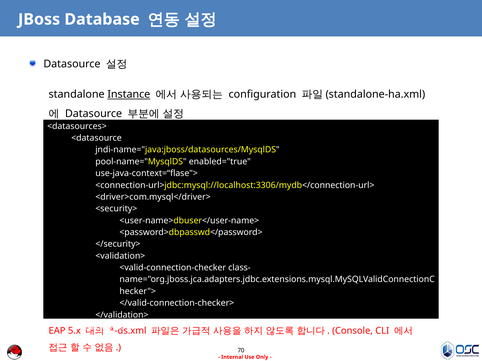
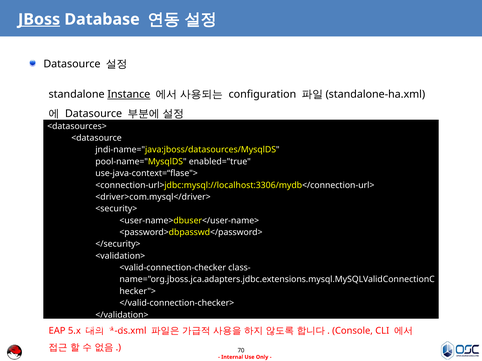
JBoss underline: none -> present
